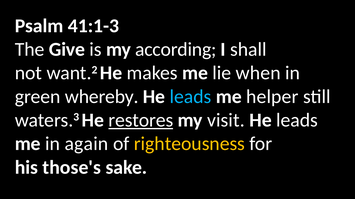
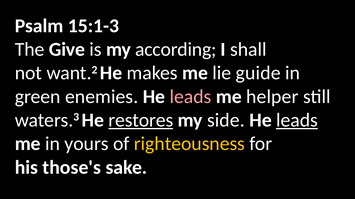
41:1-3: 41:1-3 -> 15:1-3
when: when -> guide
whereby: whereby -> enemies
leads at (190, 97) colour: light blue -> pink
visit: visit -> side
leads at (297, 121) underline: none -> present
again: again -> yours
